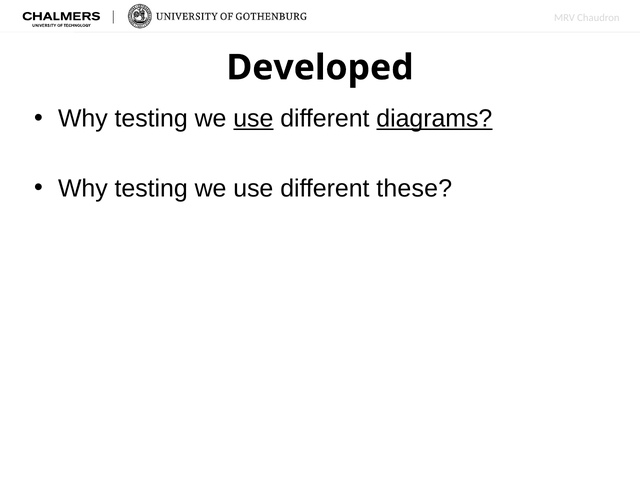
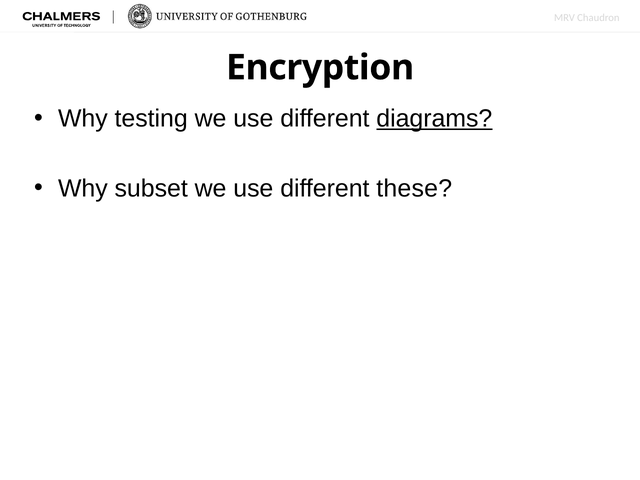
Developed: Developed -> Encryption
use at (253, 119) underline: present -> none
testing at (151, 189): testing -> subset
